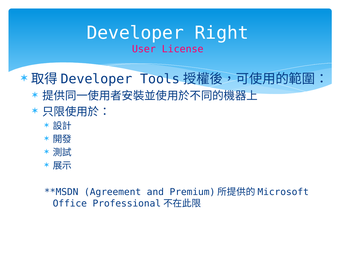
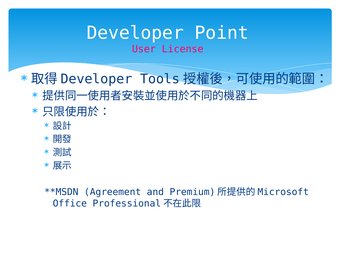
Right: Right -> Point
